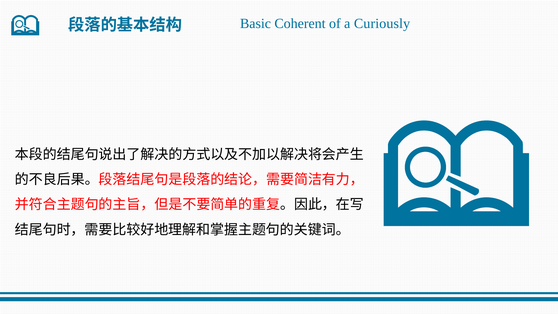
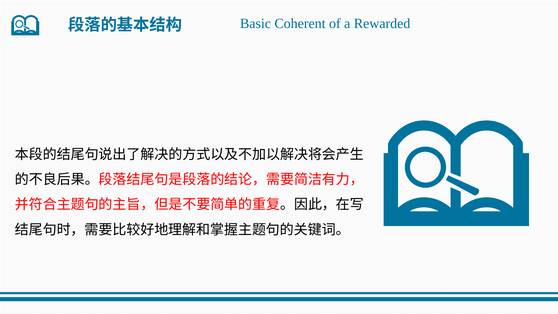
Curiously: Curiously -> Rewarded
